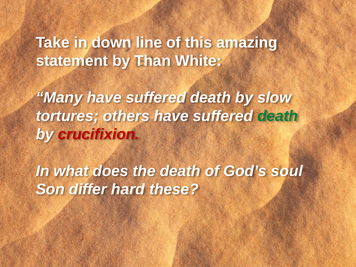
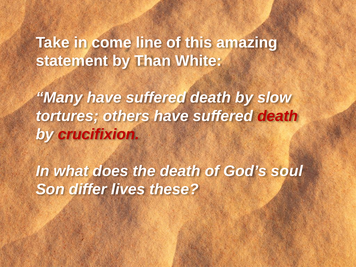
down: down -> come
death at (278, 116) colour: green -> red
hard: hard -> lives
